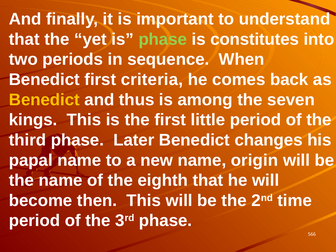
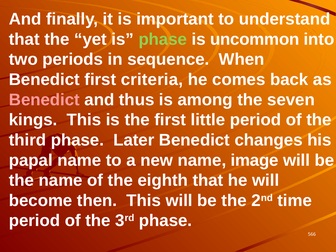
constitutes: constitutes -> uncommon
Benedict at (44, 100) colour: yellow -> pink
origin: origin -> image
